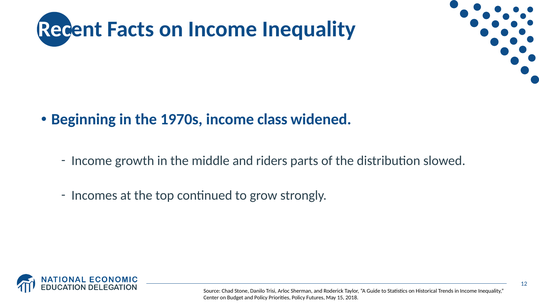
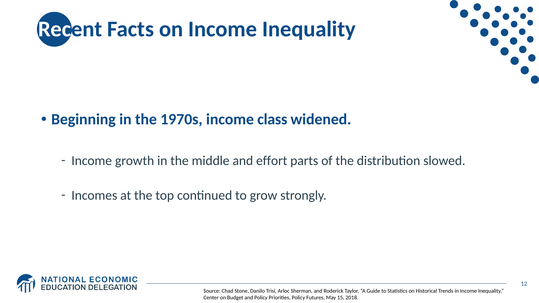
riders: riders -> effort
